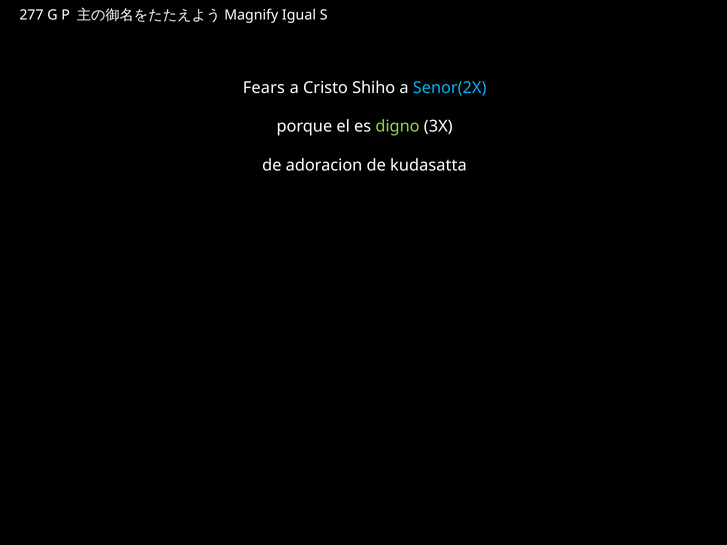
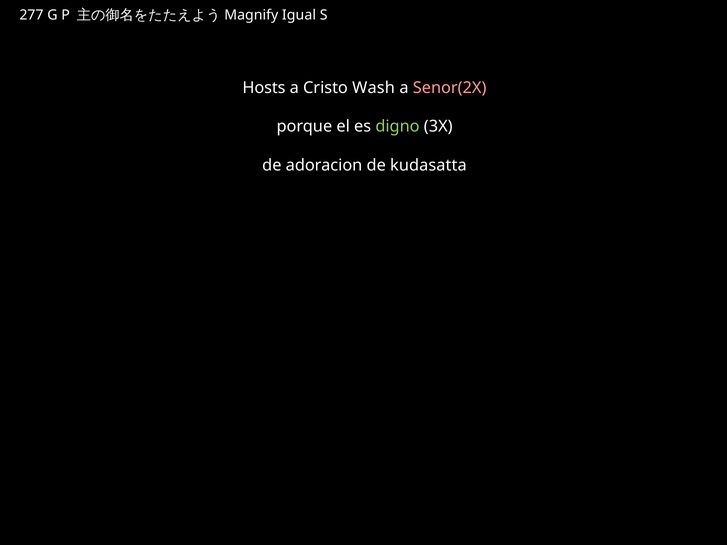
Fears: Fears -> Hosts
Shiho: Shiho -> Wash
Senor(2X colour: light blue -> pink
